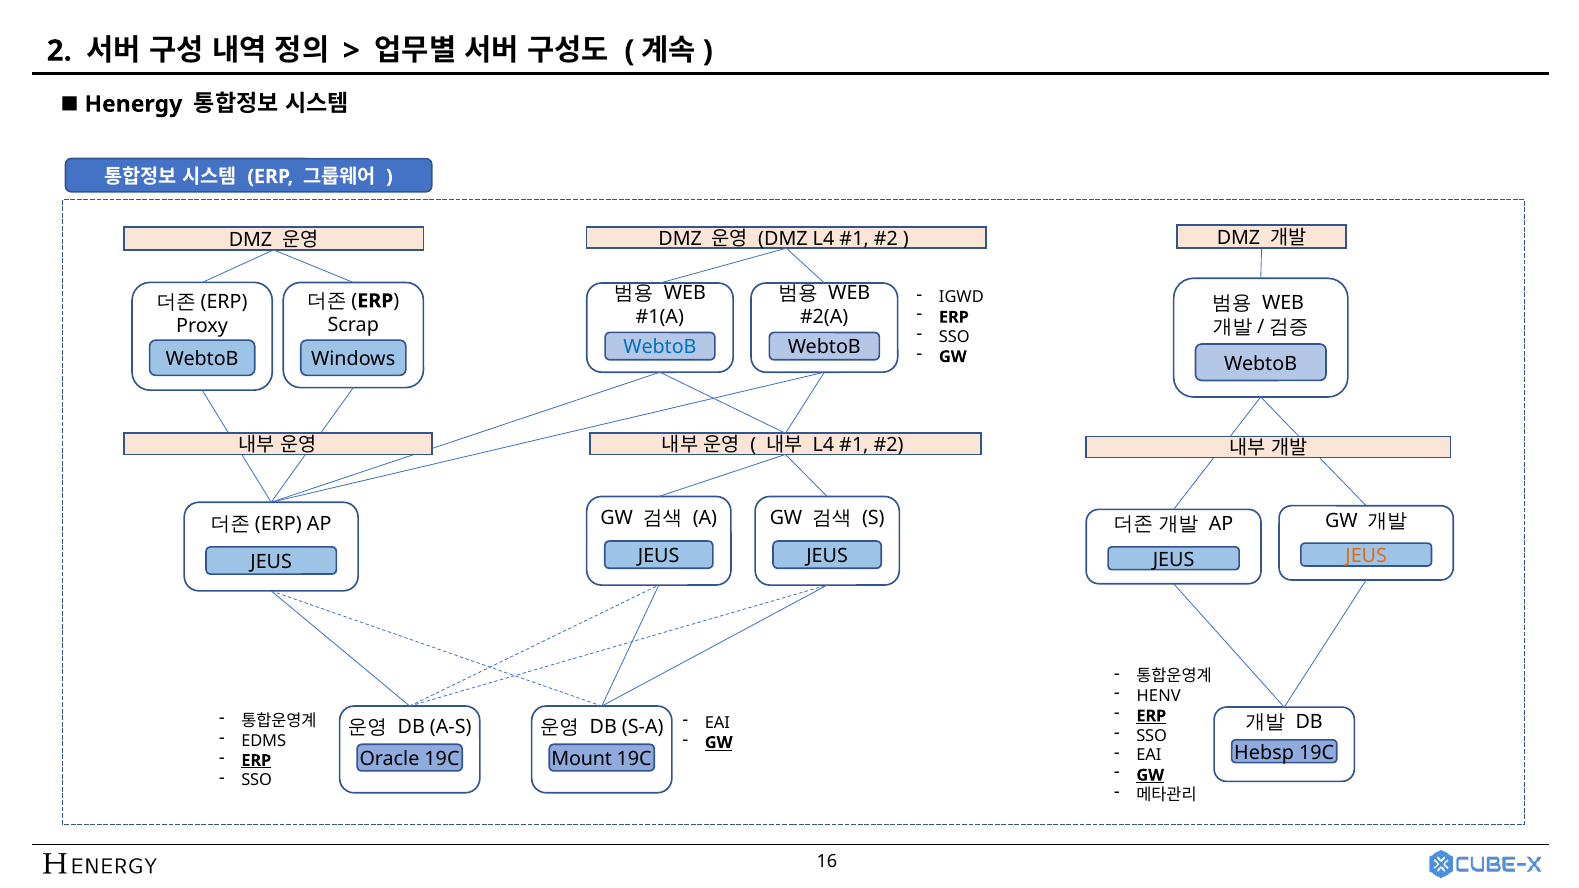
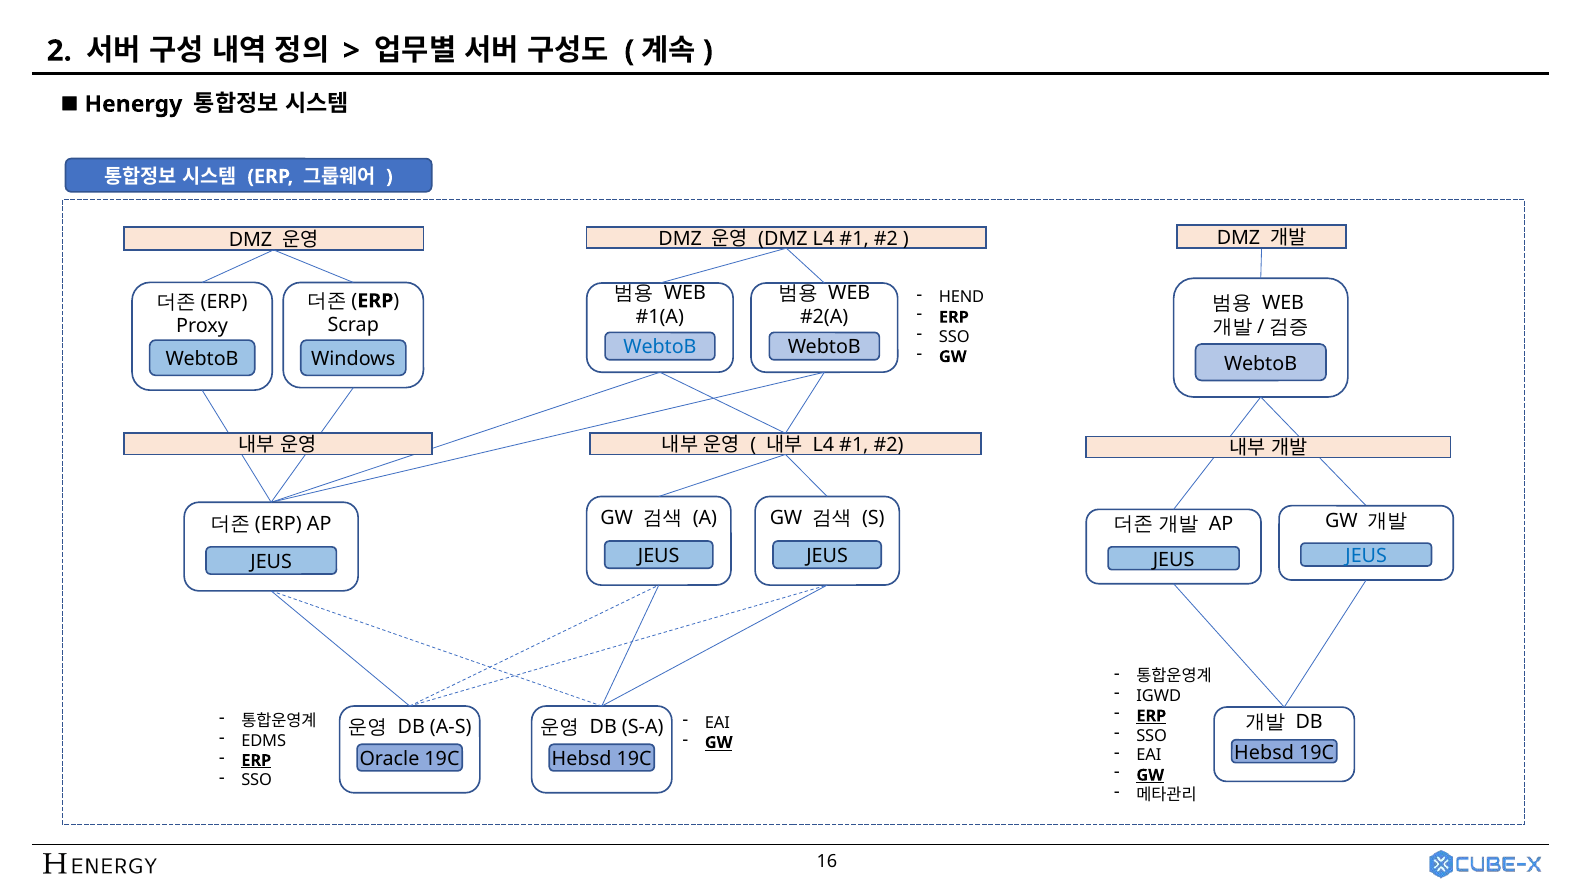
IGWD: IGWD -> HEND
JEUS at (1366, 556) colour: orange -> blue
HENV: HENV -> IGWD
Hebsp at (1264, 753): Hebsp -> Hebsd
Mount at (582, 759): Mount -> Hebsd
